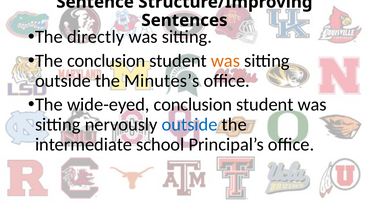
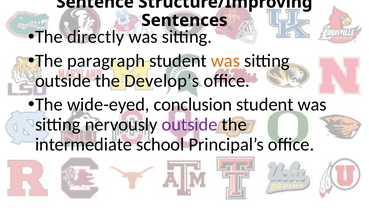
The conclusion: conclusion -> paragraph
Minutes’s: Minutes’s -> Develop’s
outside at (190, 124) colour: blue -> purple
